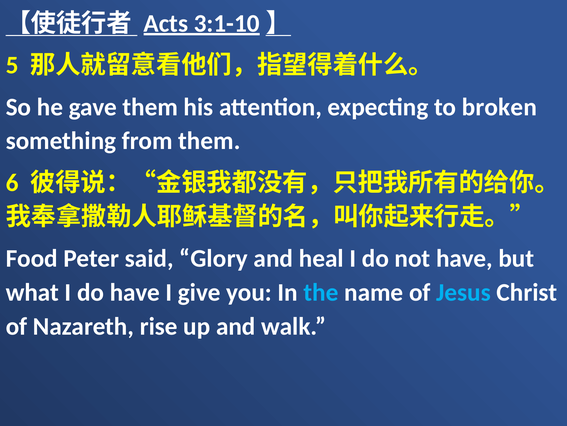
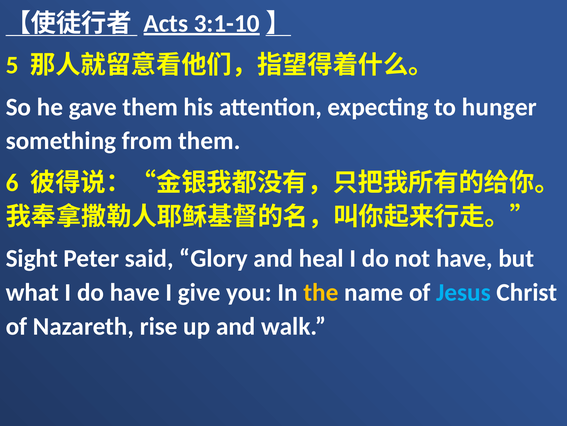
broken: broken -> hunger
Food: Food -> Sight
the colour: light blue -> yellow
